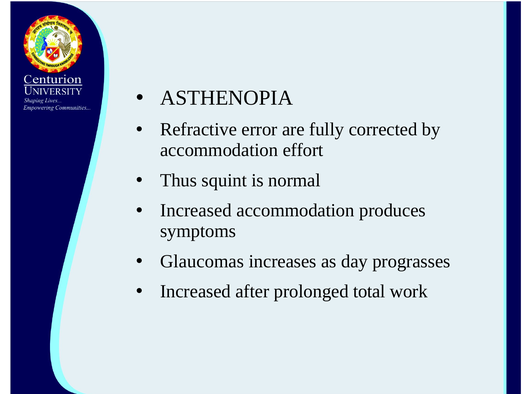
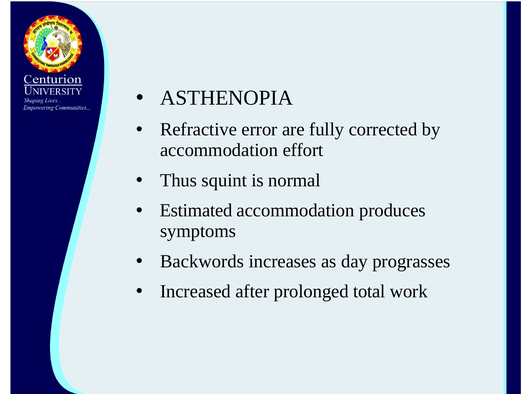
Increased at (196, 210): Increased -> Estimated
Glaucomas: Glaucomas -> Backwords
